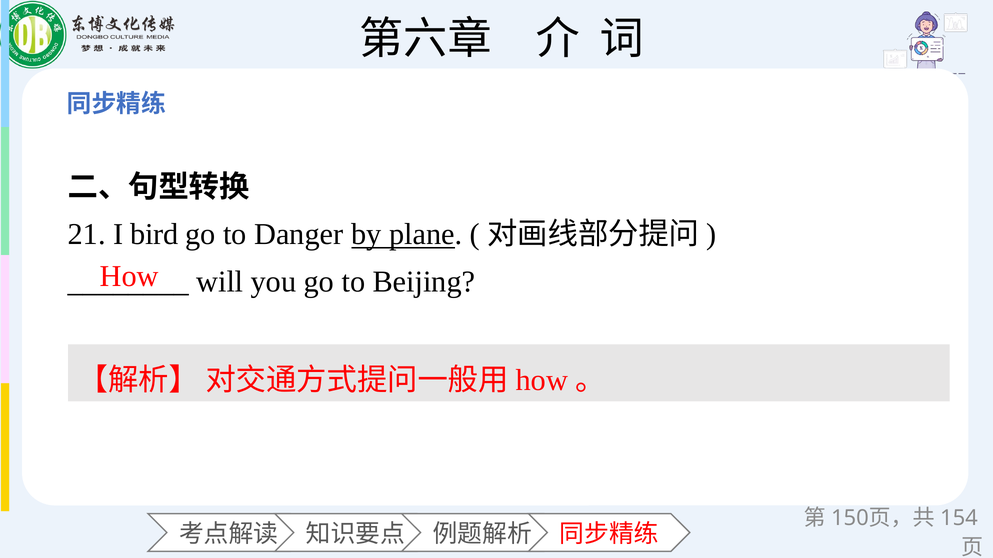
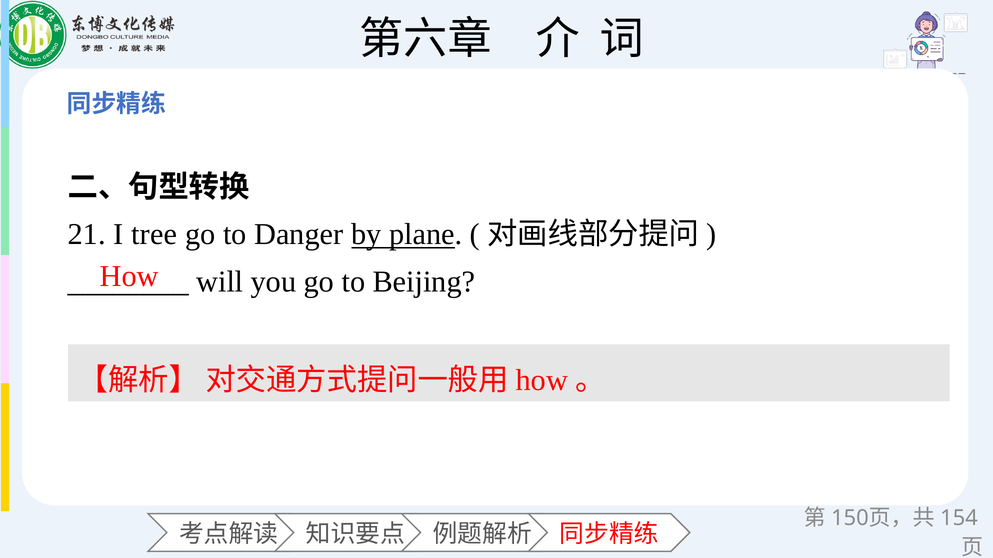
bird: bird -> tree
